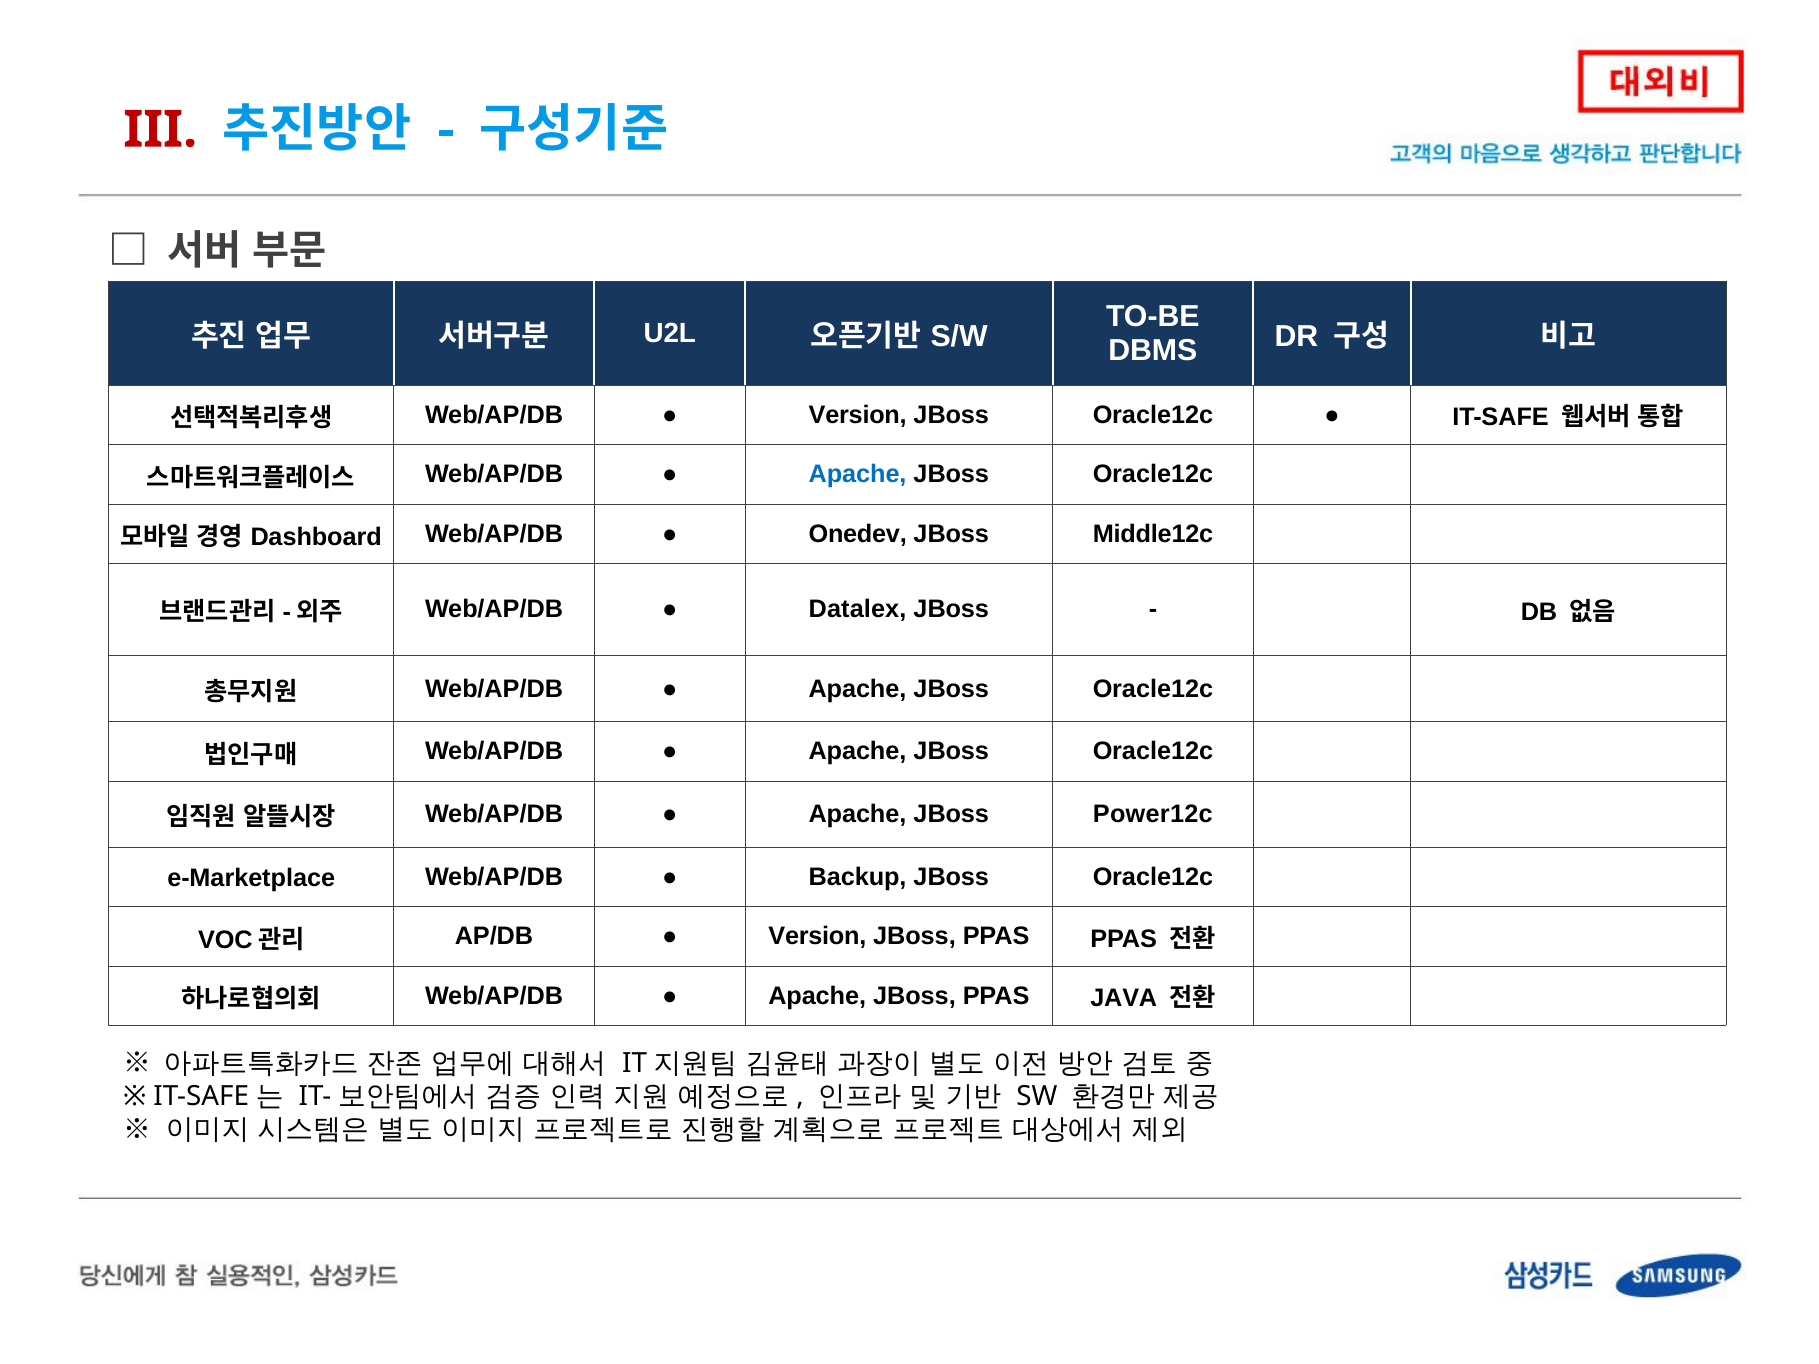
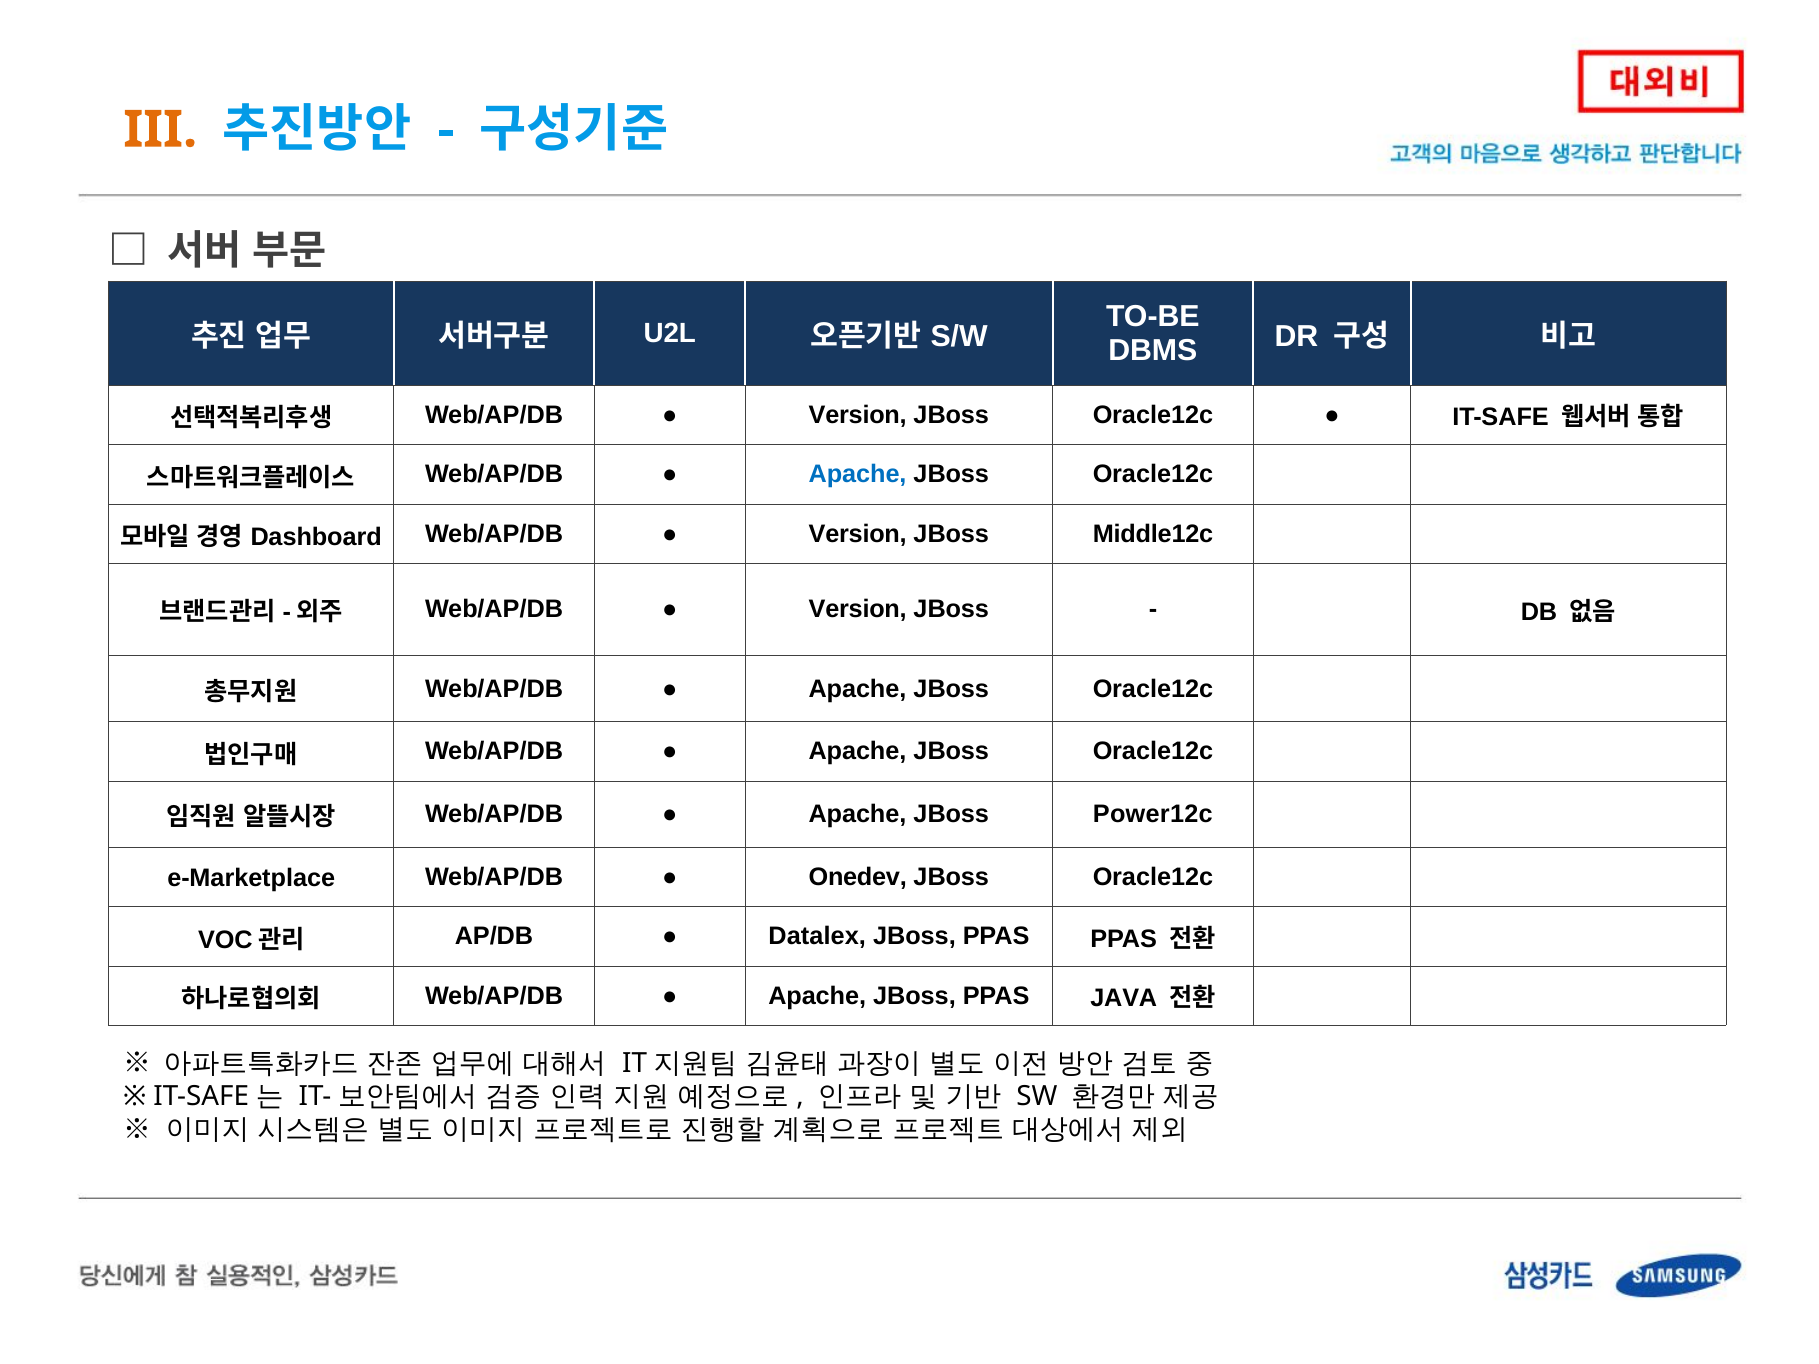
III colour: red -> orange
Onedev at (858, 534): Onedev -> Version
Datalex at (858, 610): Datalex -> Version
Backup: Backup -> Onedev
Version at (817, 937): Version -> Datalex
